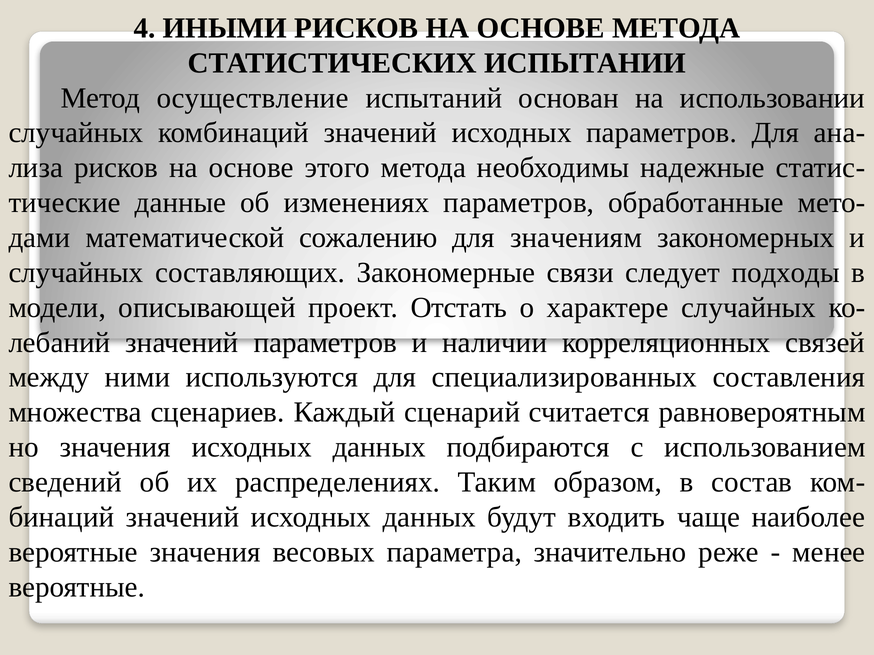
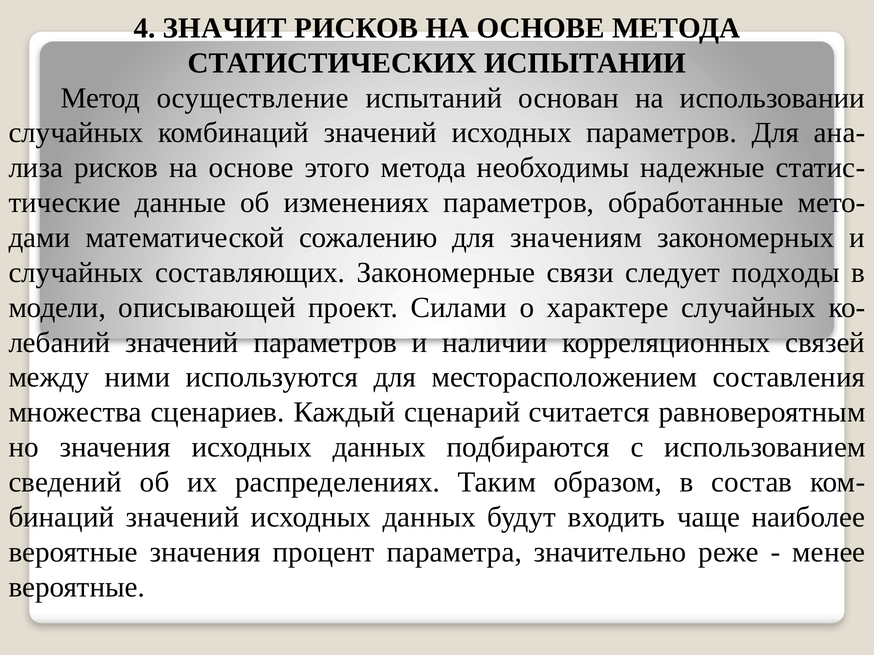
ИНЫМИ: ИНЫМИ -> ЗНАЧИТ
Отстать: Отстать -> Силами
специализированных: специализированных -> месторасположением
весовых: весовых -> процент
